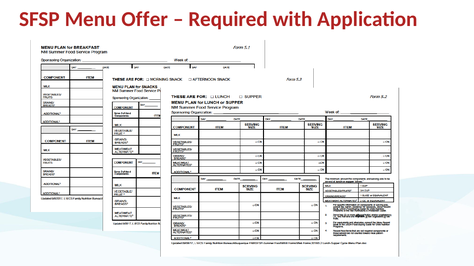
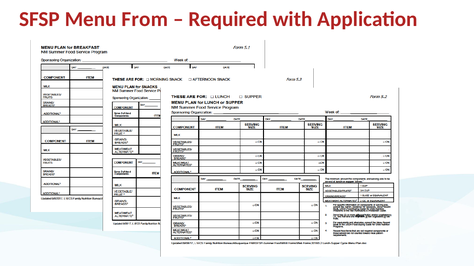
Offer: Offer -> From
